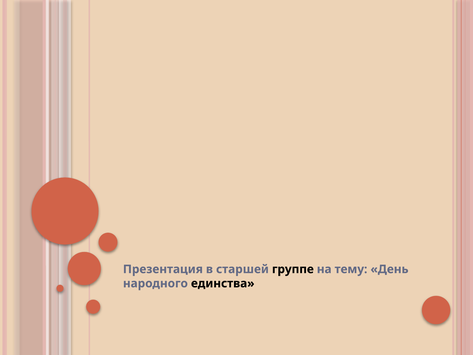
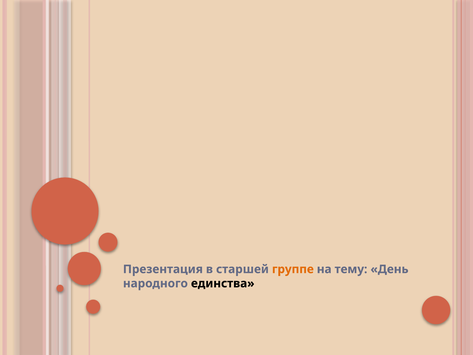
группе colour: black -> orange
